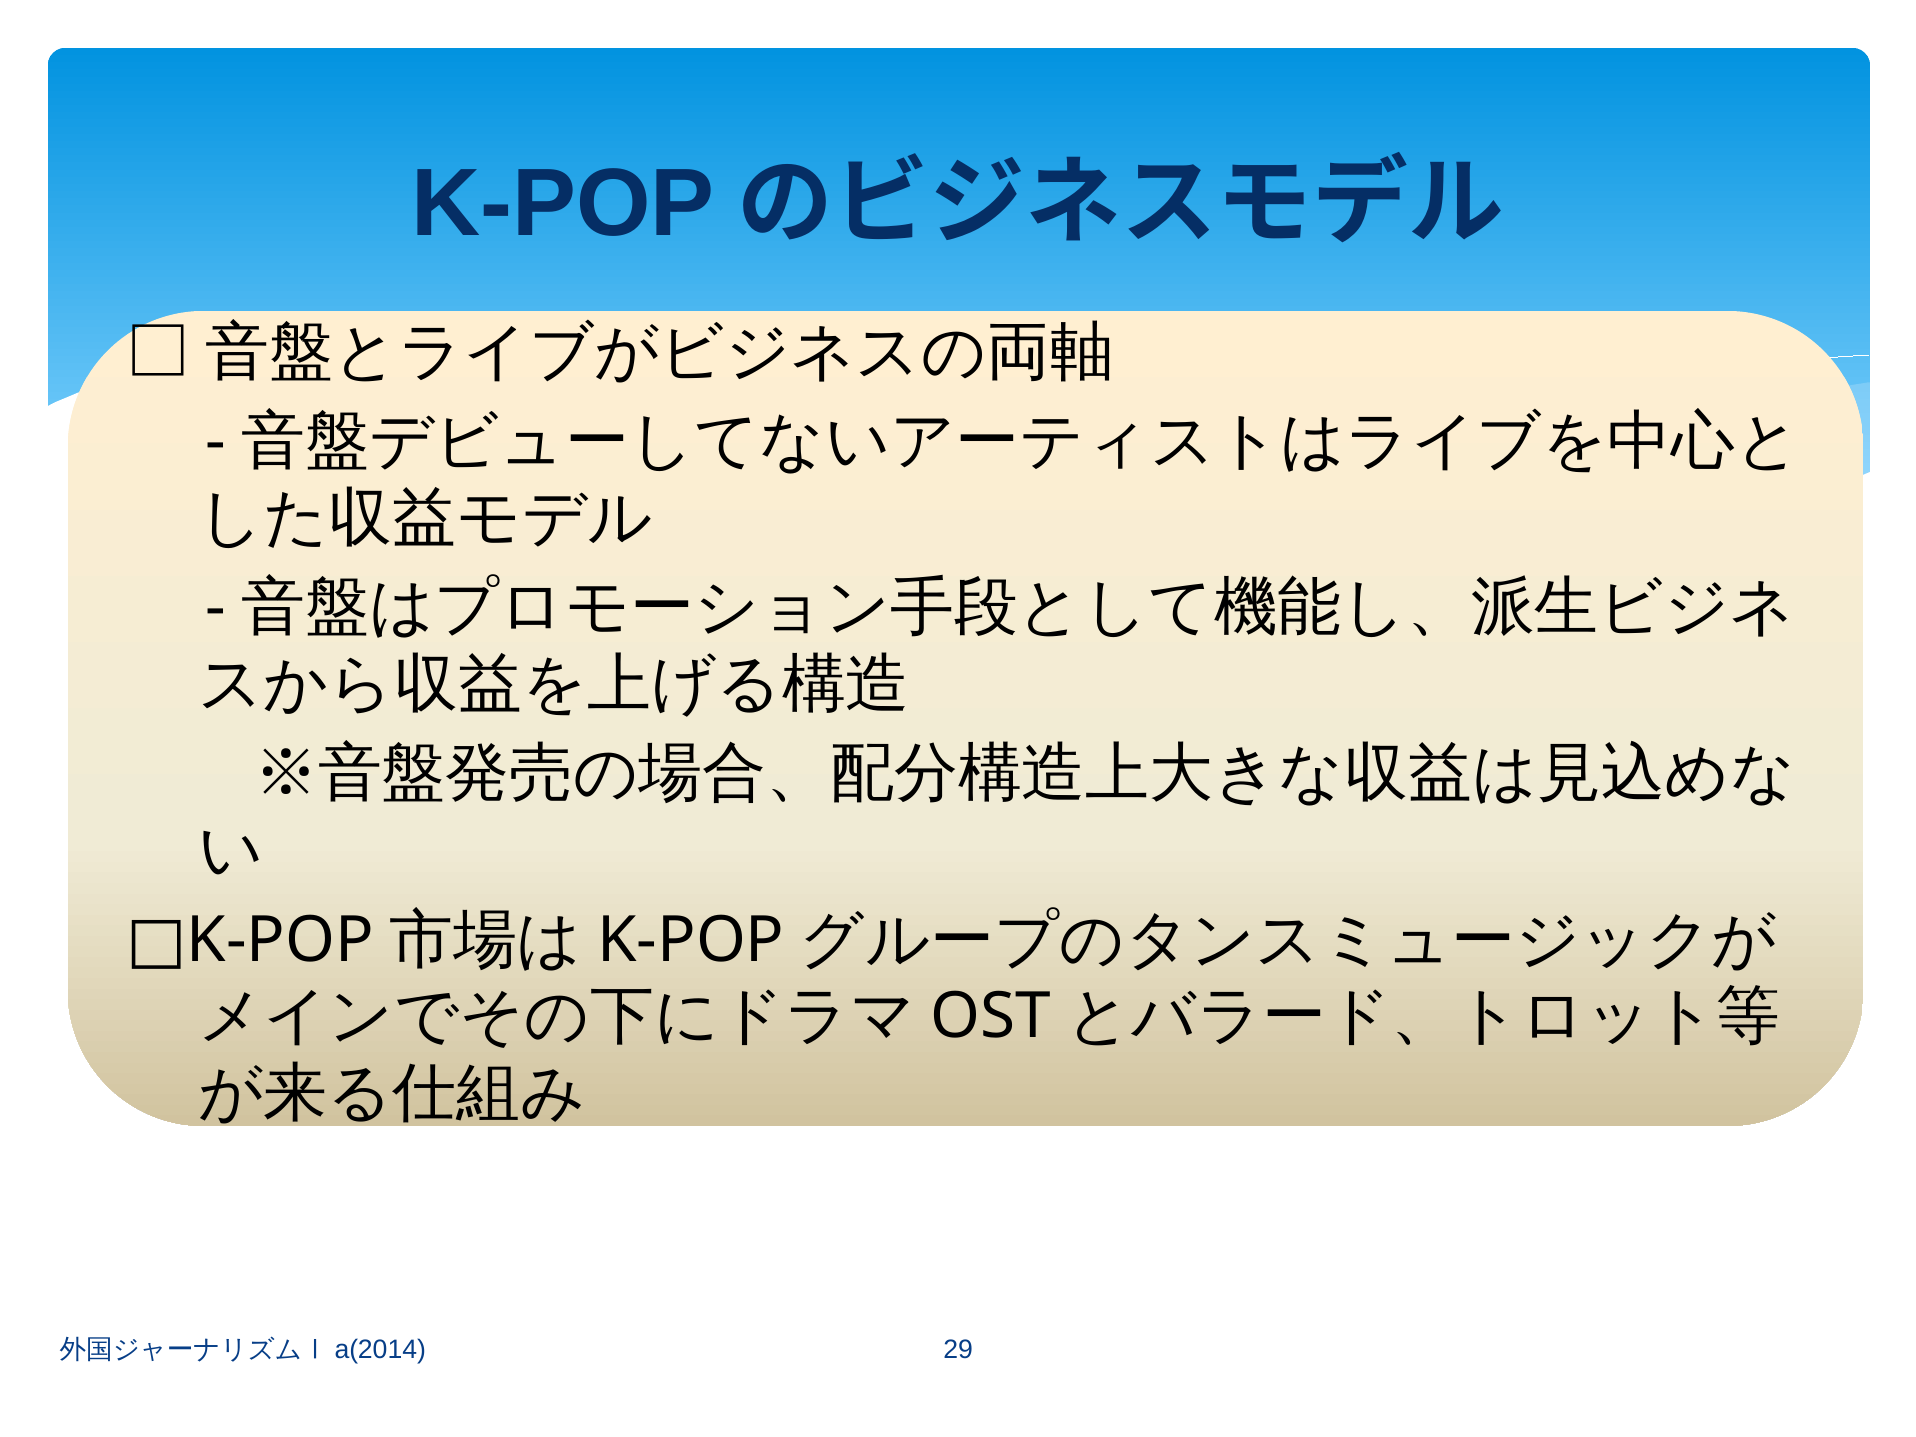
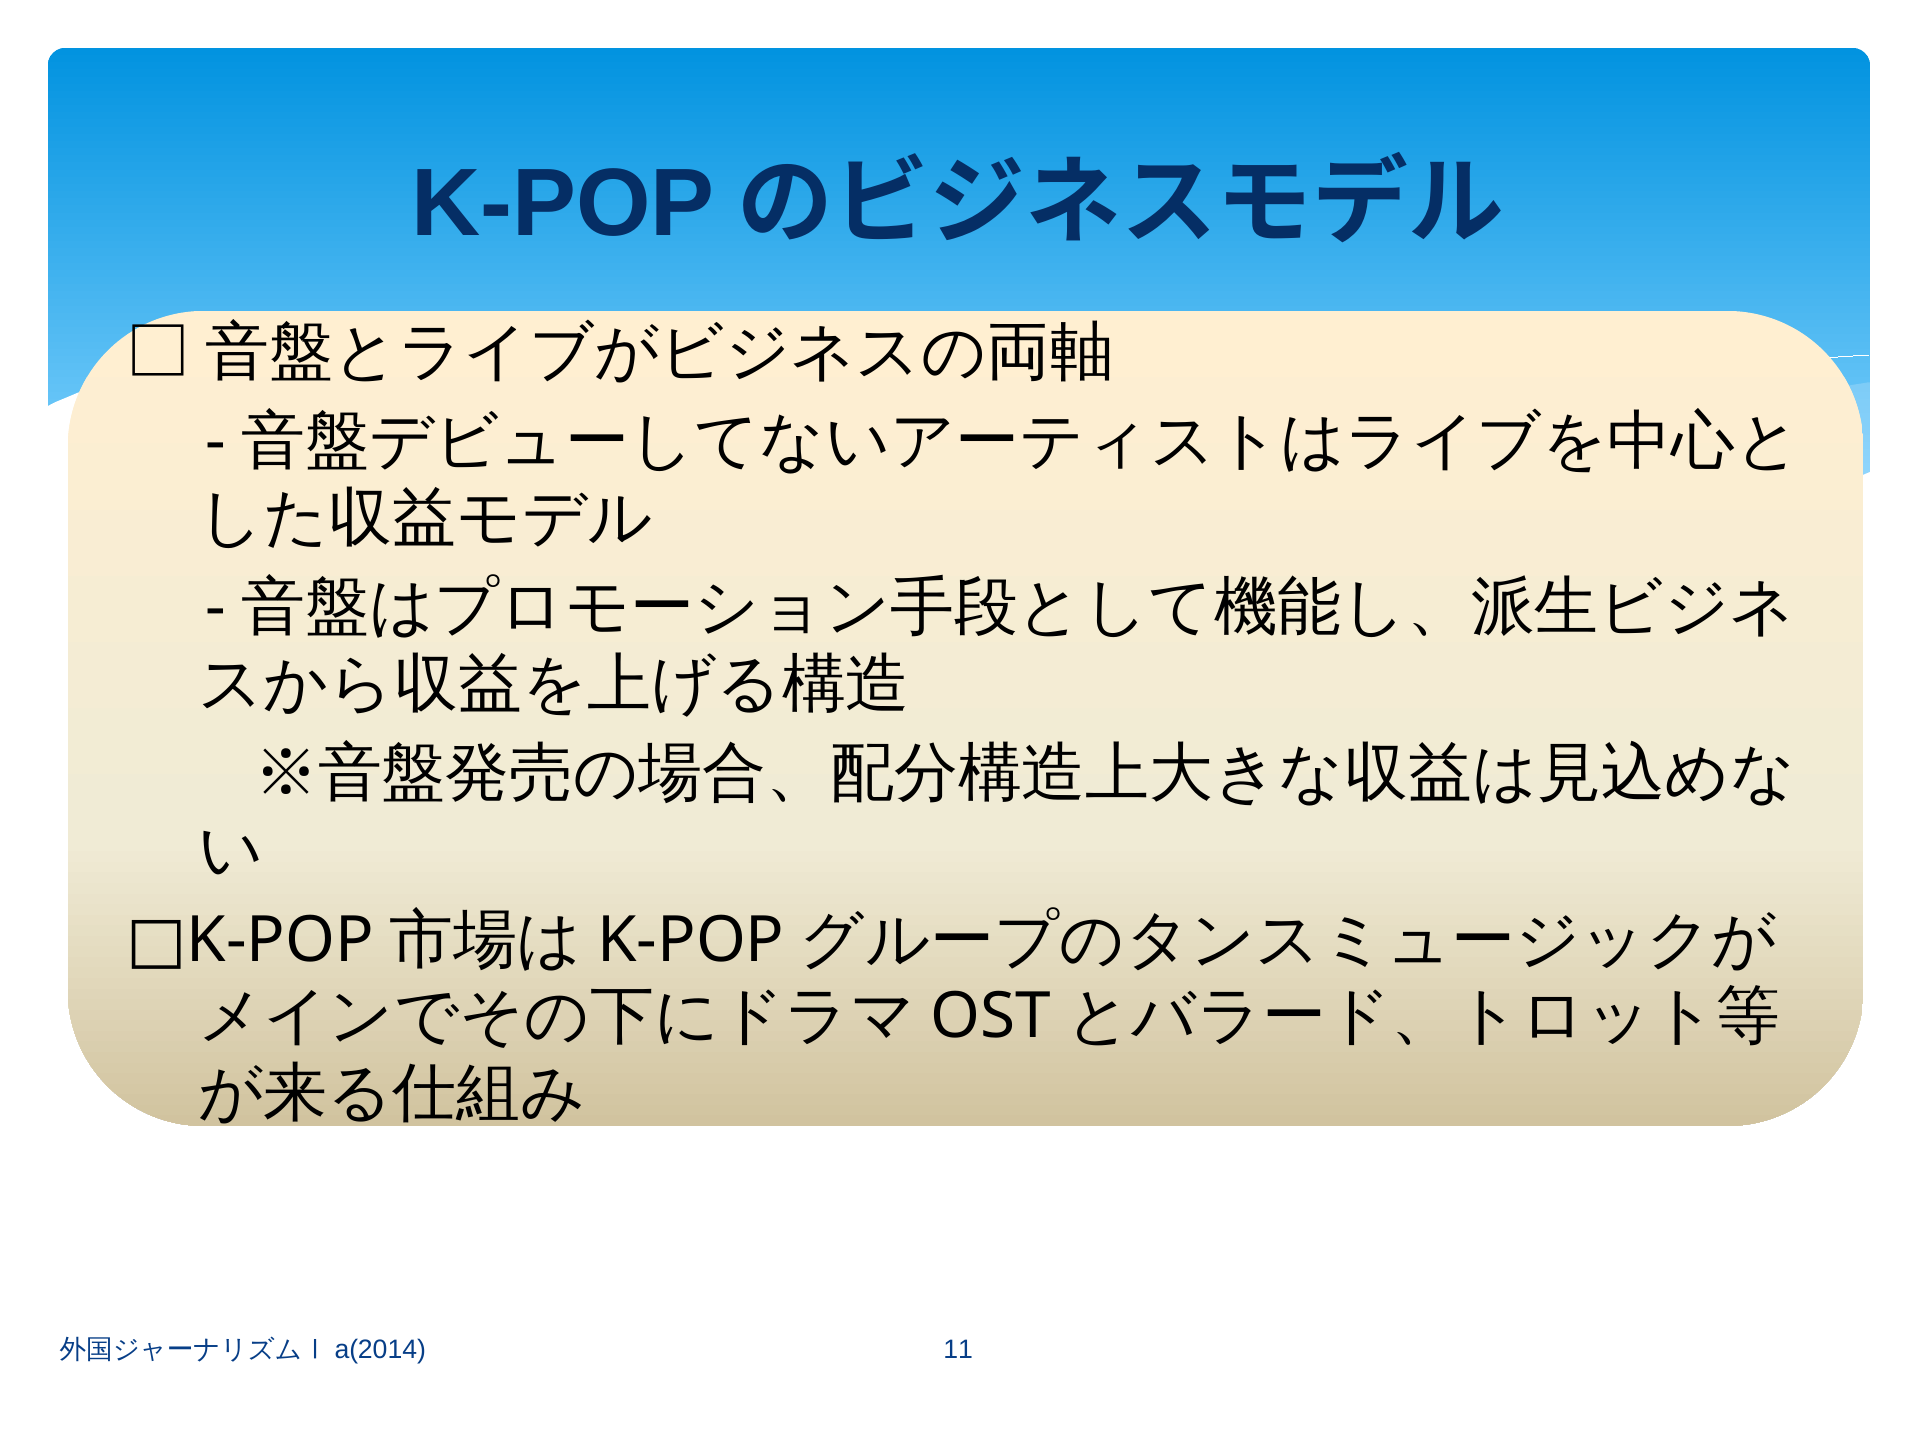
29: 29 -> 11
